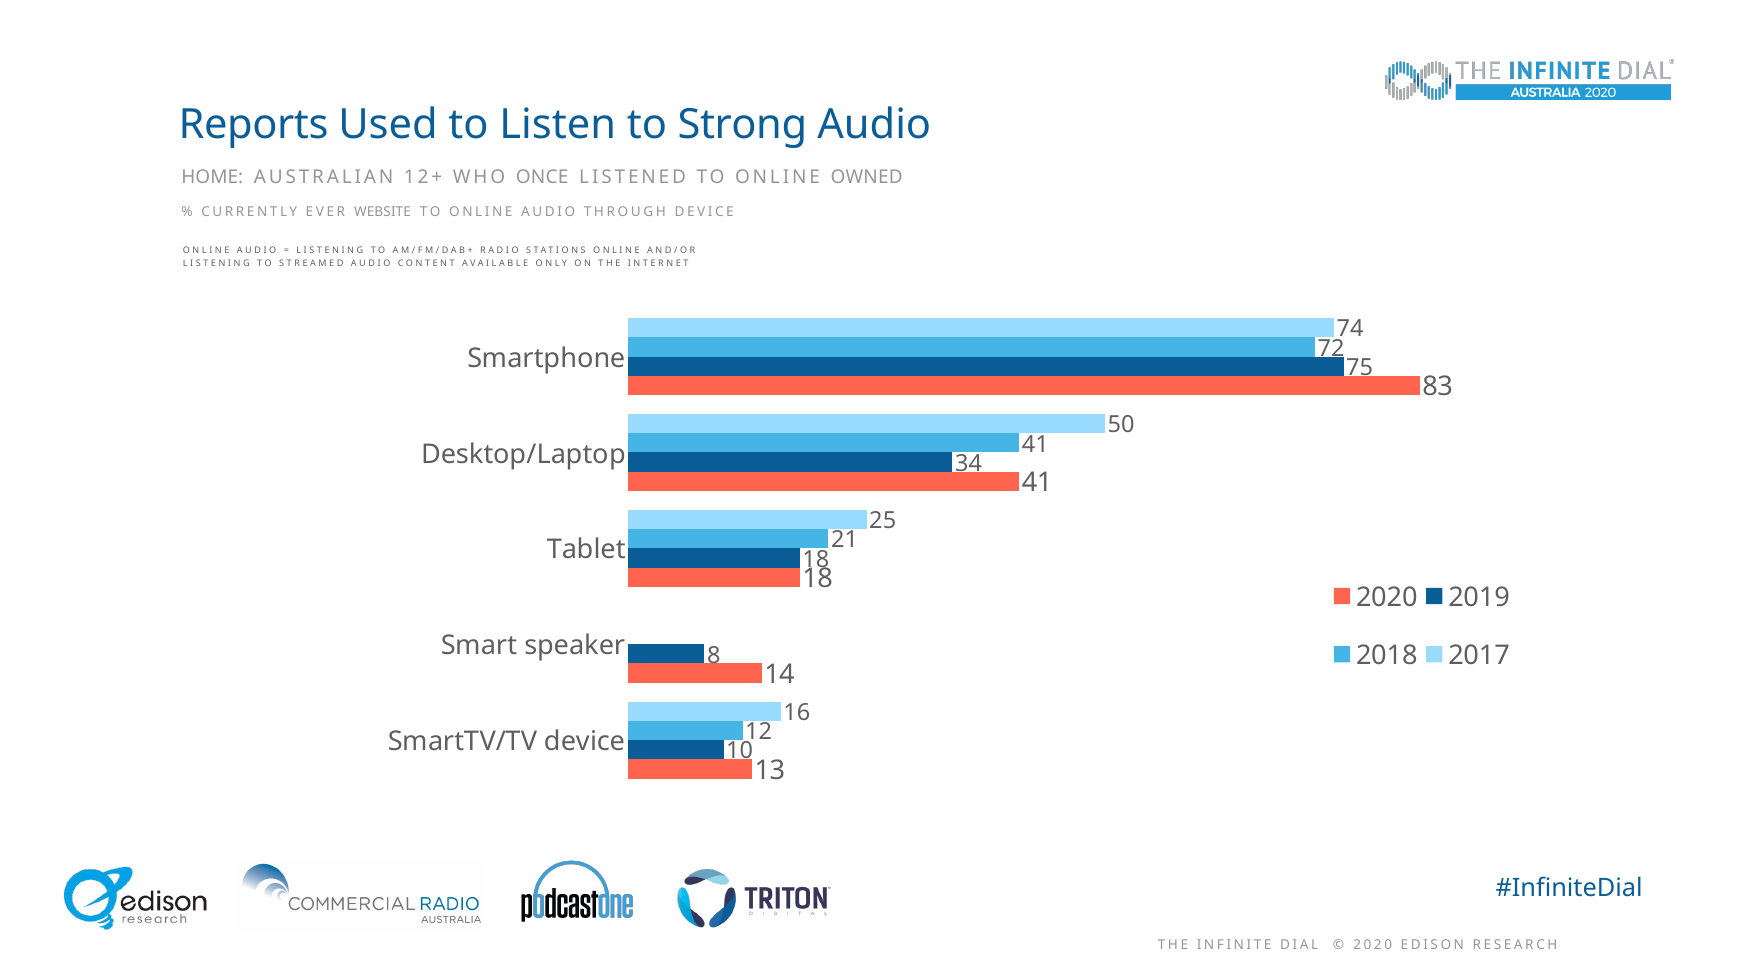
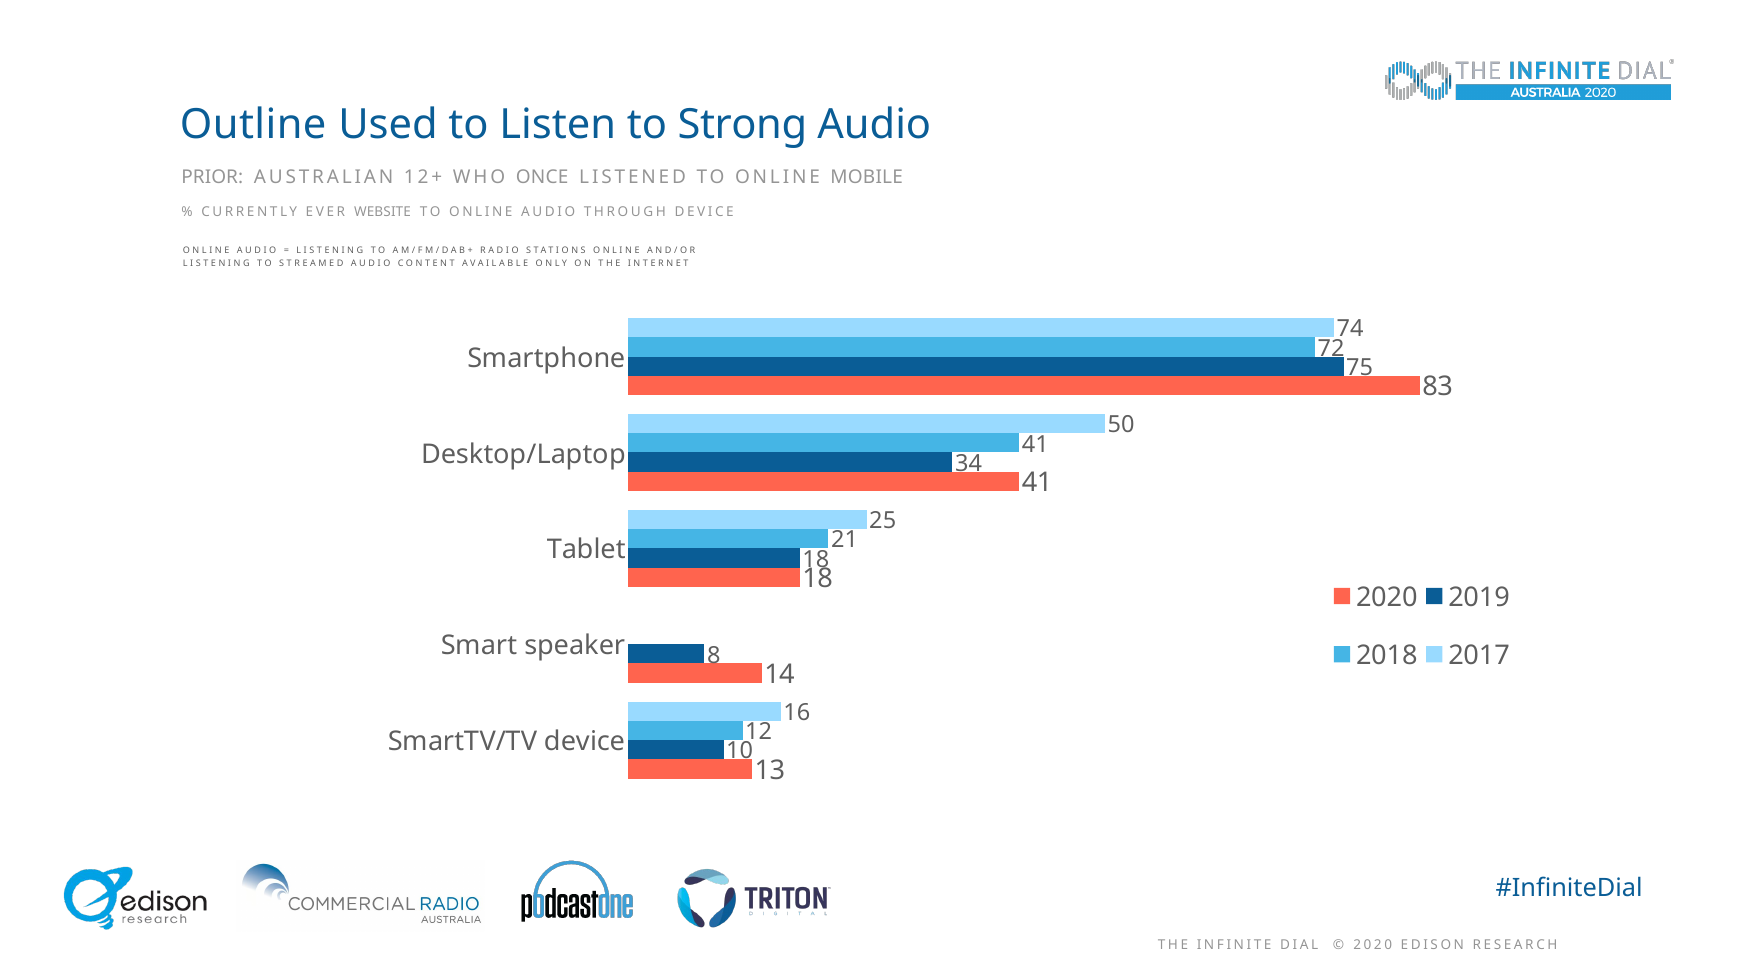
Reports: Reports -> Outline
HOME: HOME -> PRIOR
OWNED: OWNED -> MOBILE
